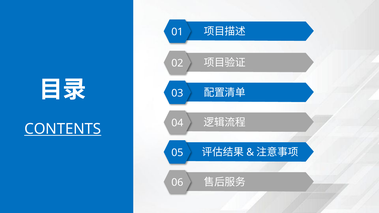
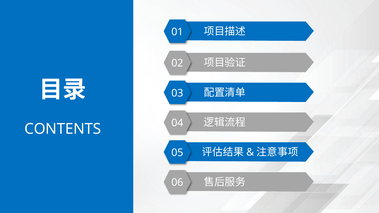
CONTENTS underline: present -> none
